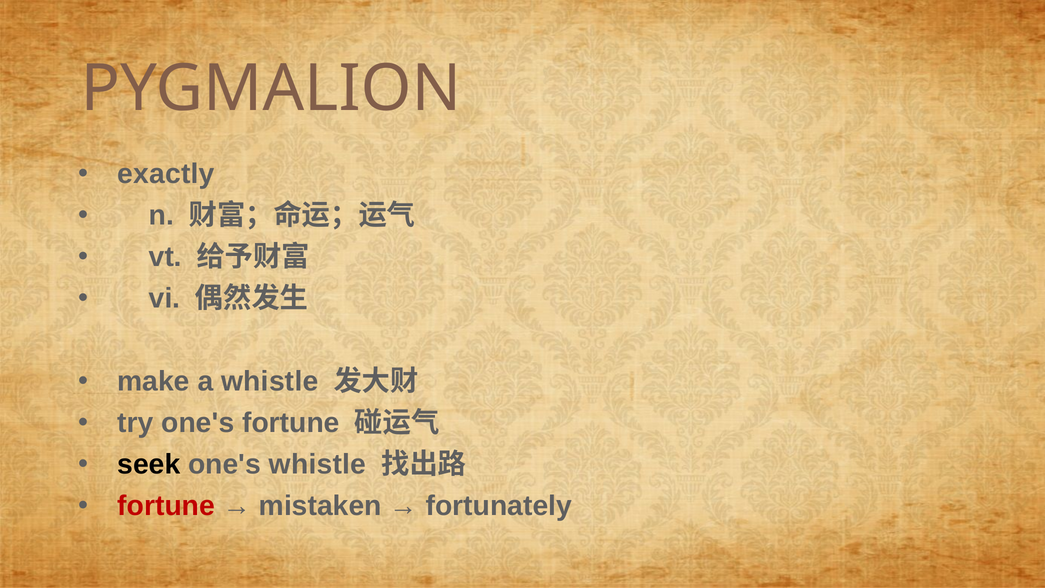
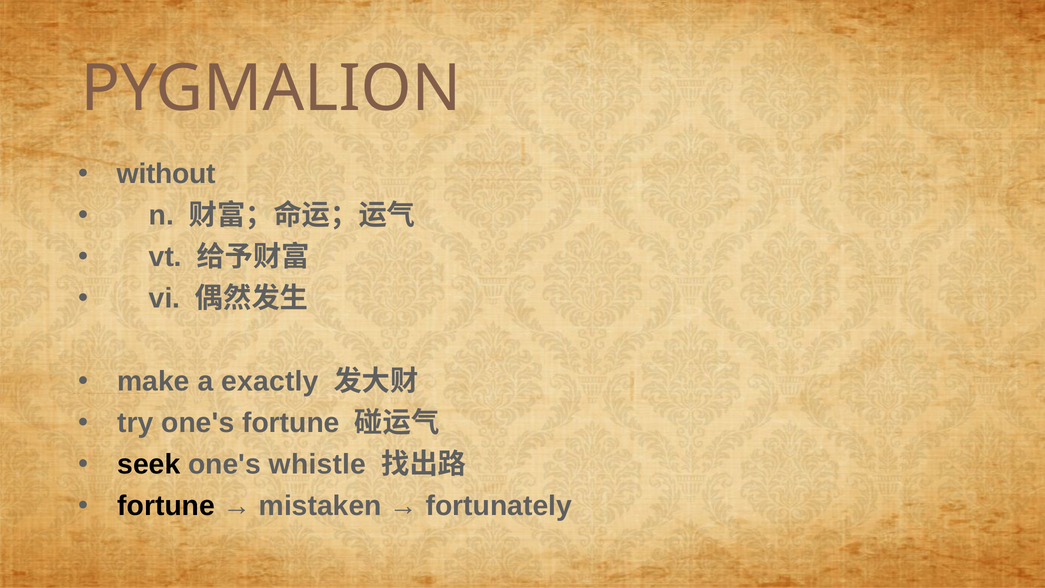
exactly: exactly -> without
a whistle: whistle -> exactly
fortune at (166, 506) colour: red -> black
